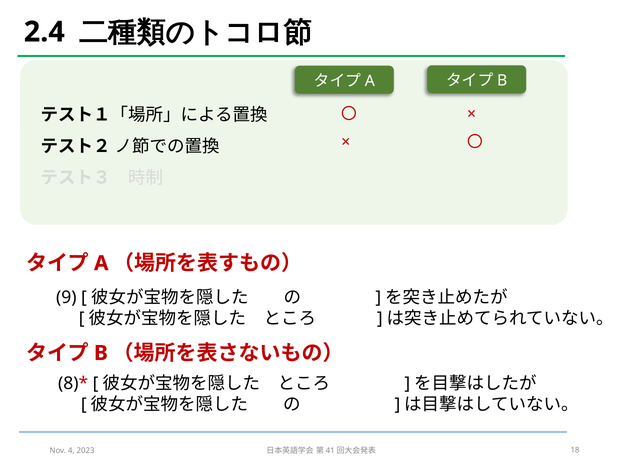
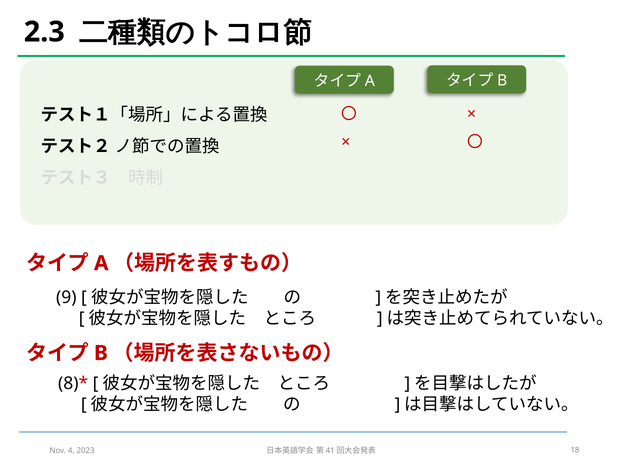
2.4: 2.4 -> 2.3
